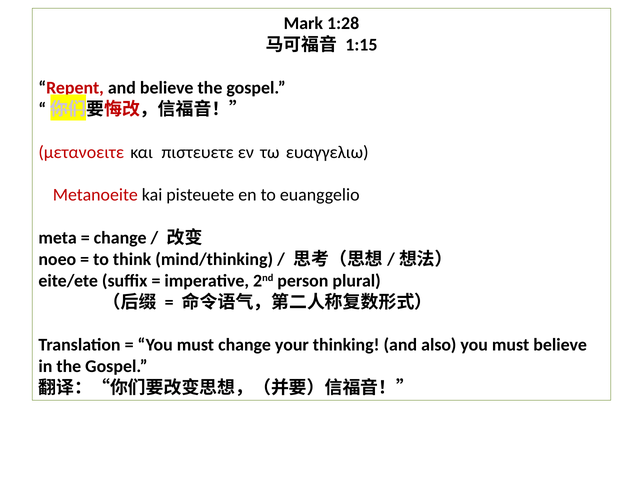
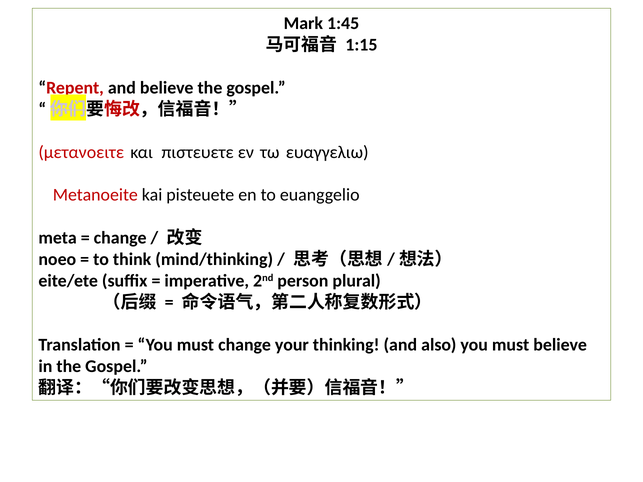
1:28: 1:28 -> 1:45
